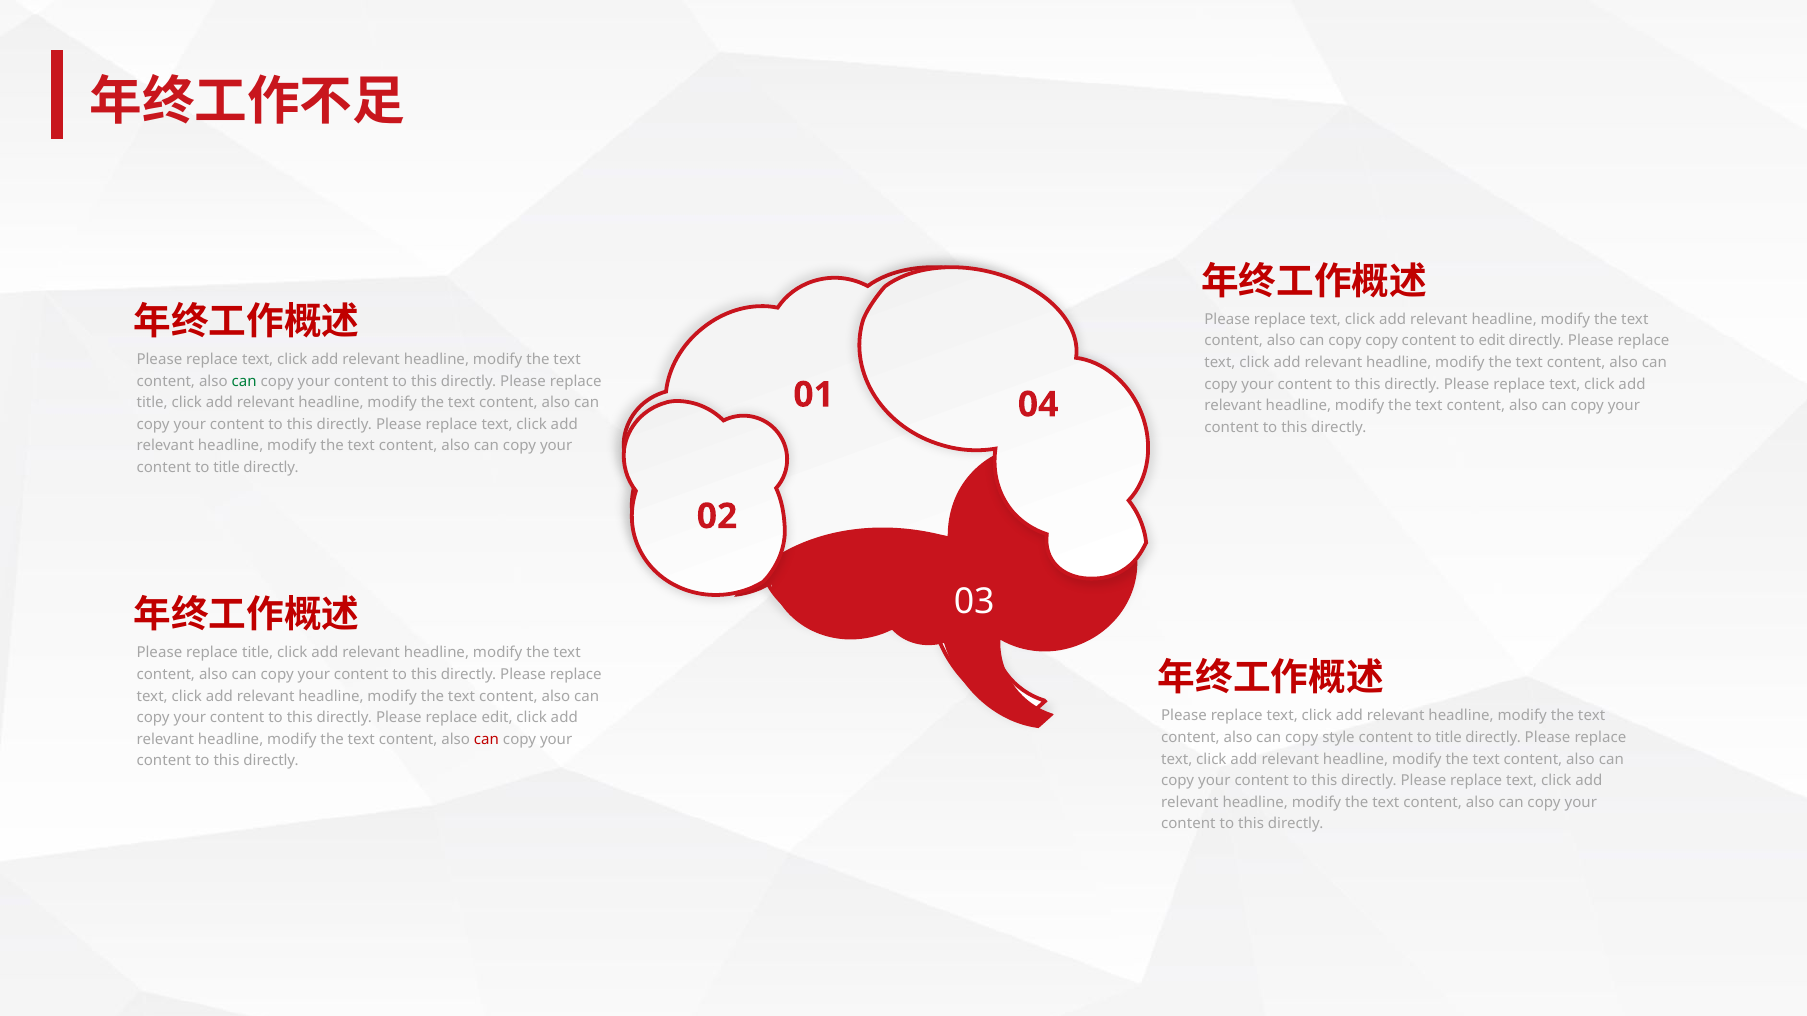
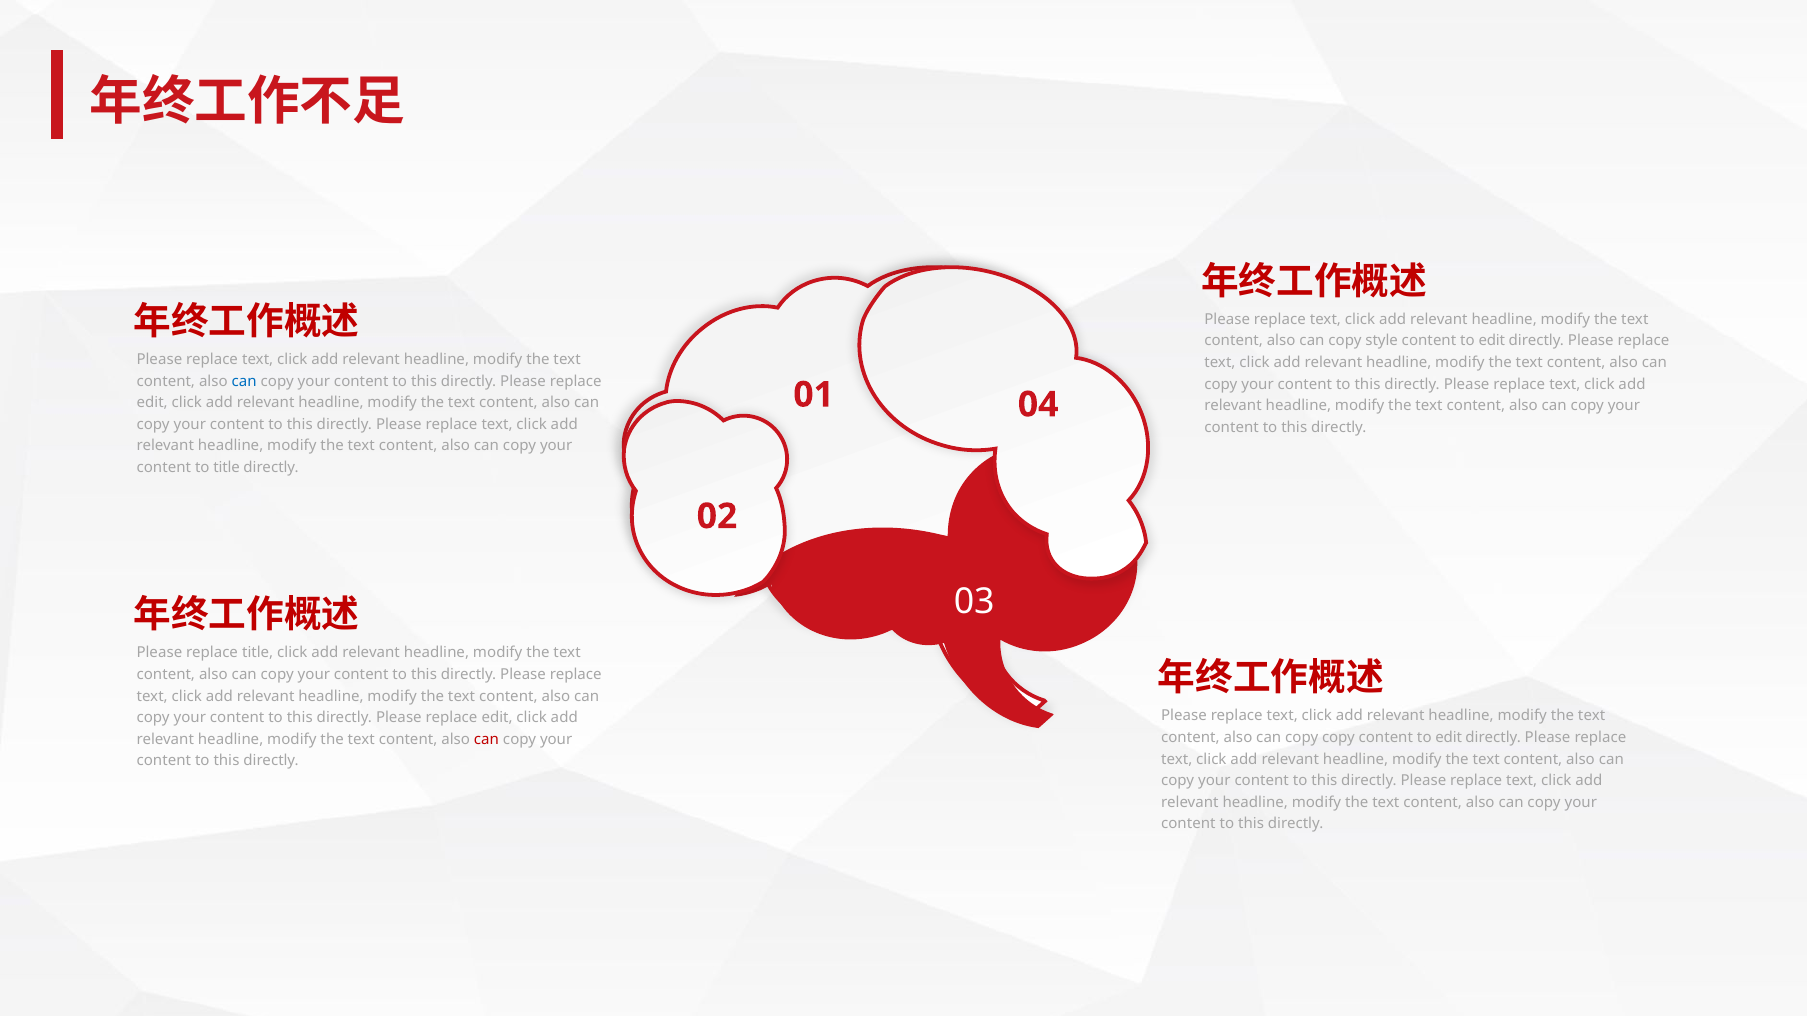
copy copy: copy -> style
can at (244, 381) colour: green -> blue
title at (152, 403): title -> edit
copy style: style -> copy
title at (1449, 738): title -> edit
